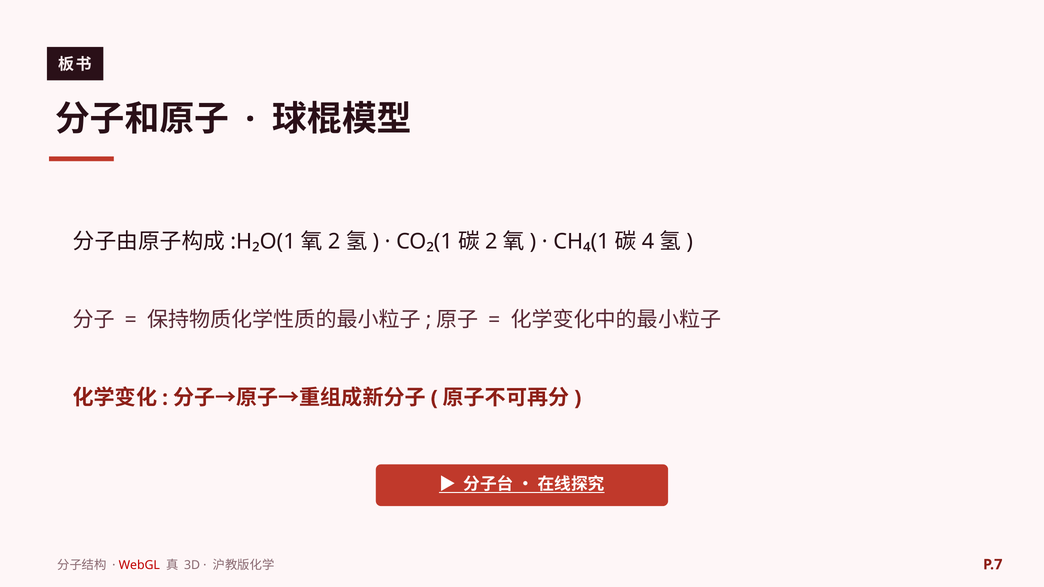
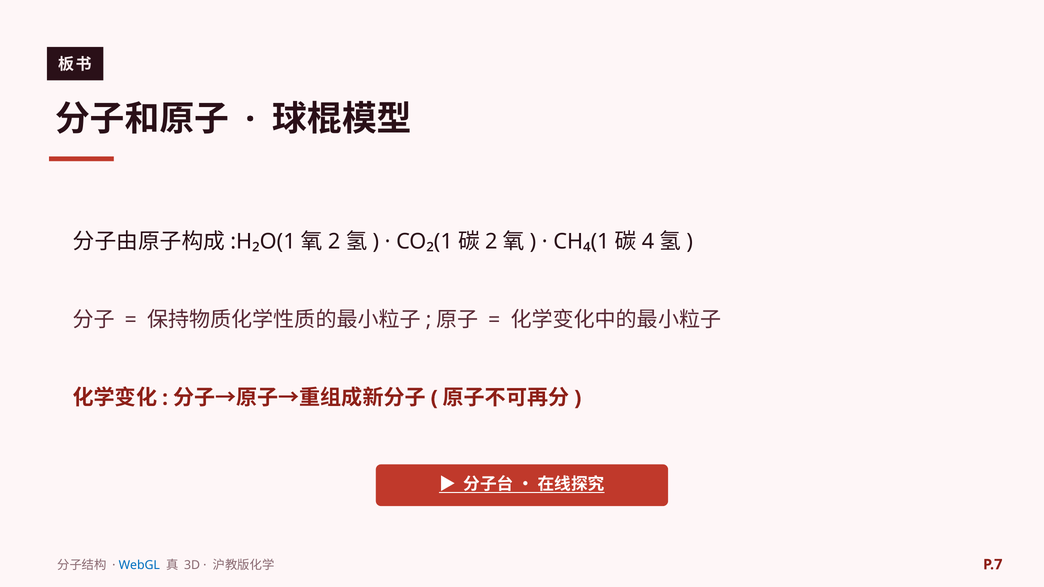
WebGL colour: red -> blue
